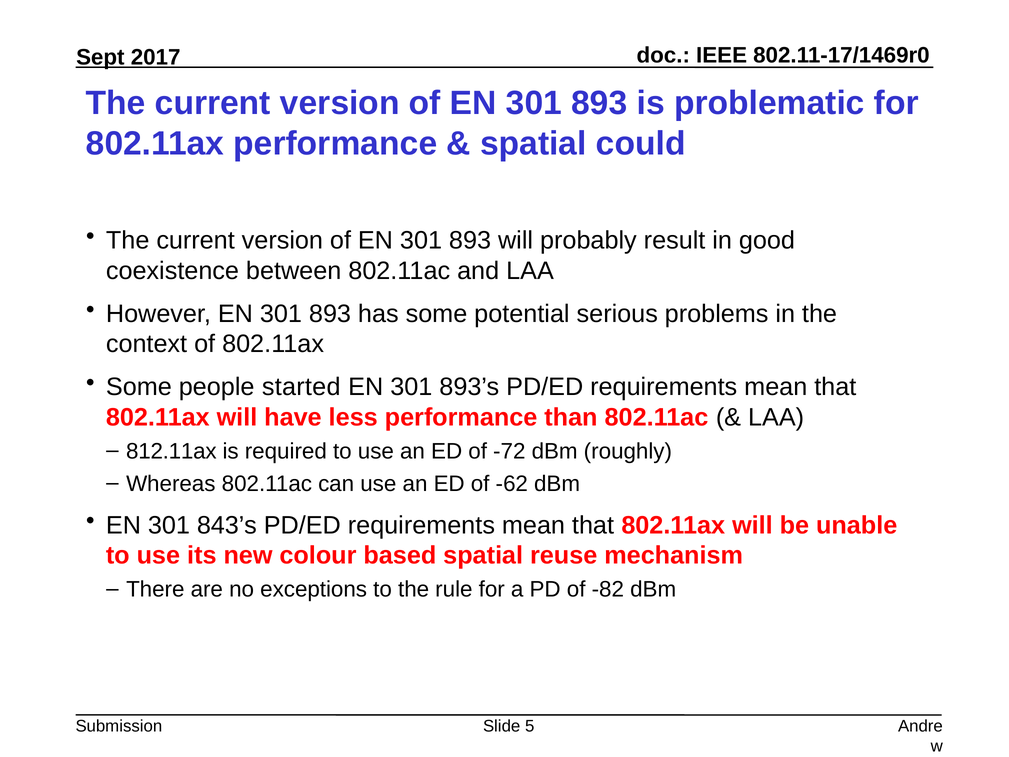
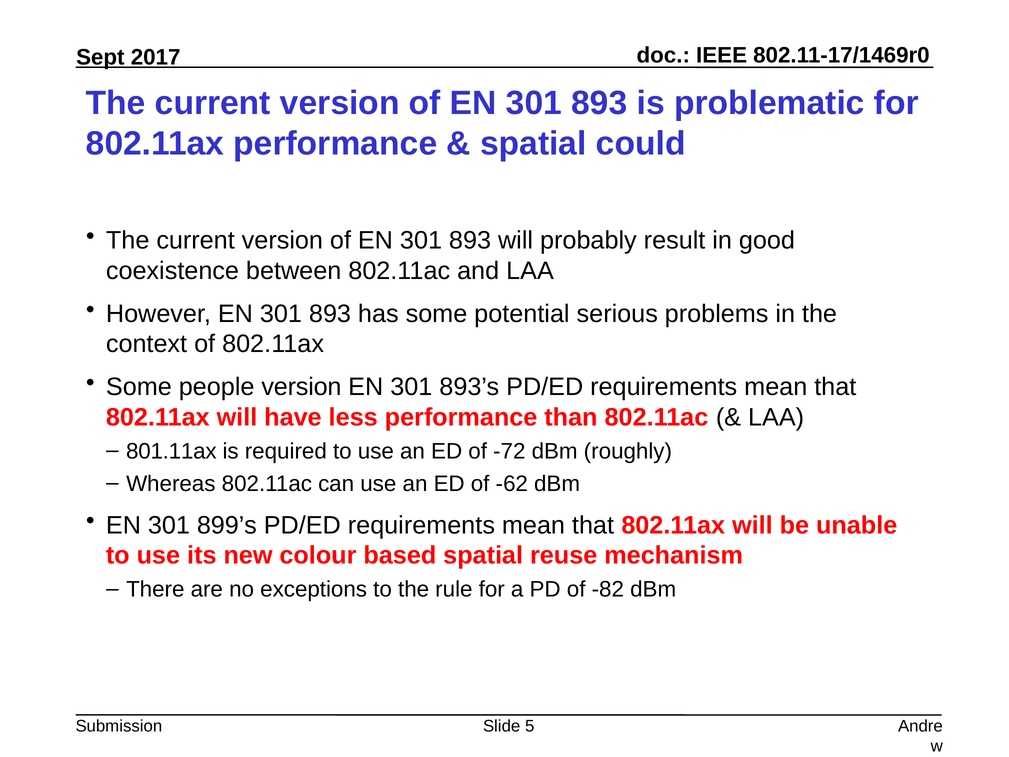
people started: started -> version
812.11ax: 812.11ax -> 801.11ax
843’s: 843’s -> 899’s
